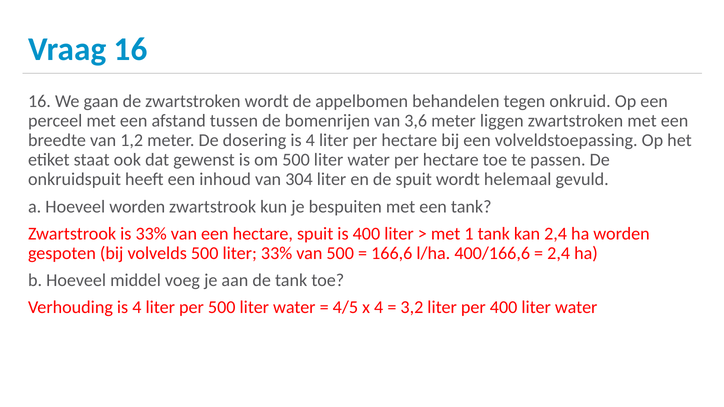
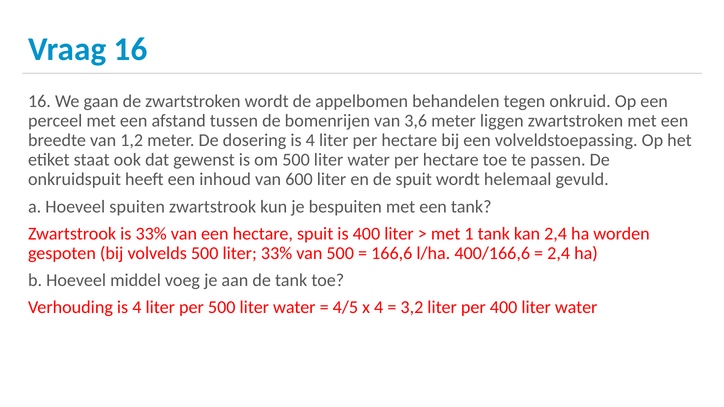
304: 304 -> 600
Hoeveel worden: worden -> spuiten
